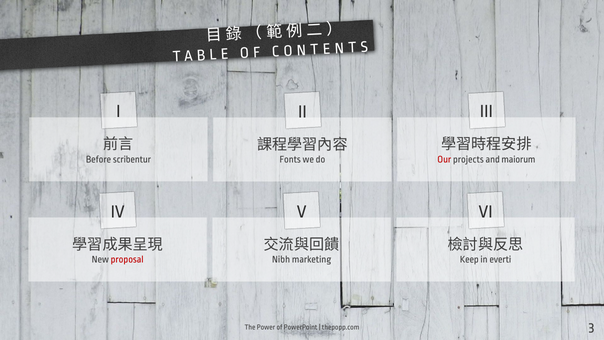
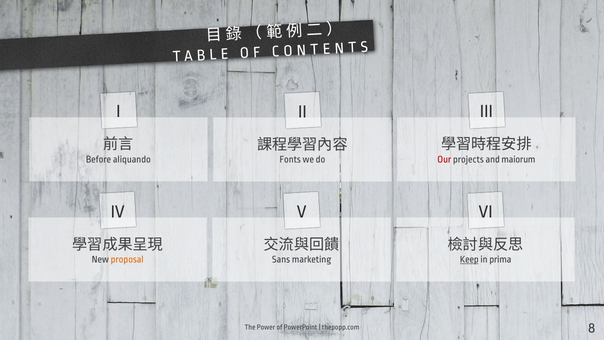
scribentur: scribentur -> aliquando
proposal colour: red -> orange
Keep underline: none -> present
everti: everti -> prima
Nibh: Nibh -> Sans
3: 3 -> 8
